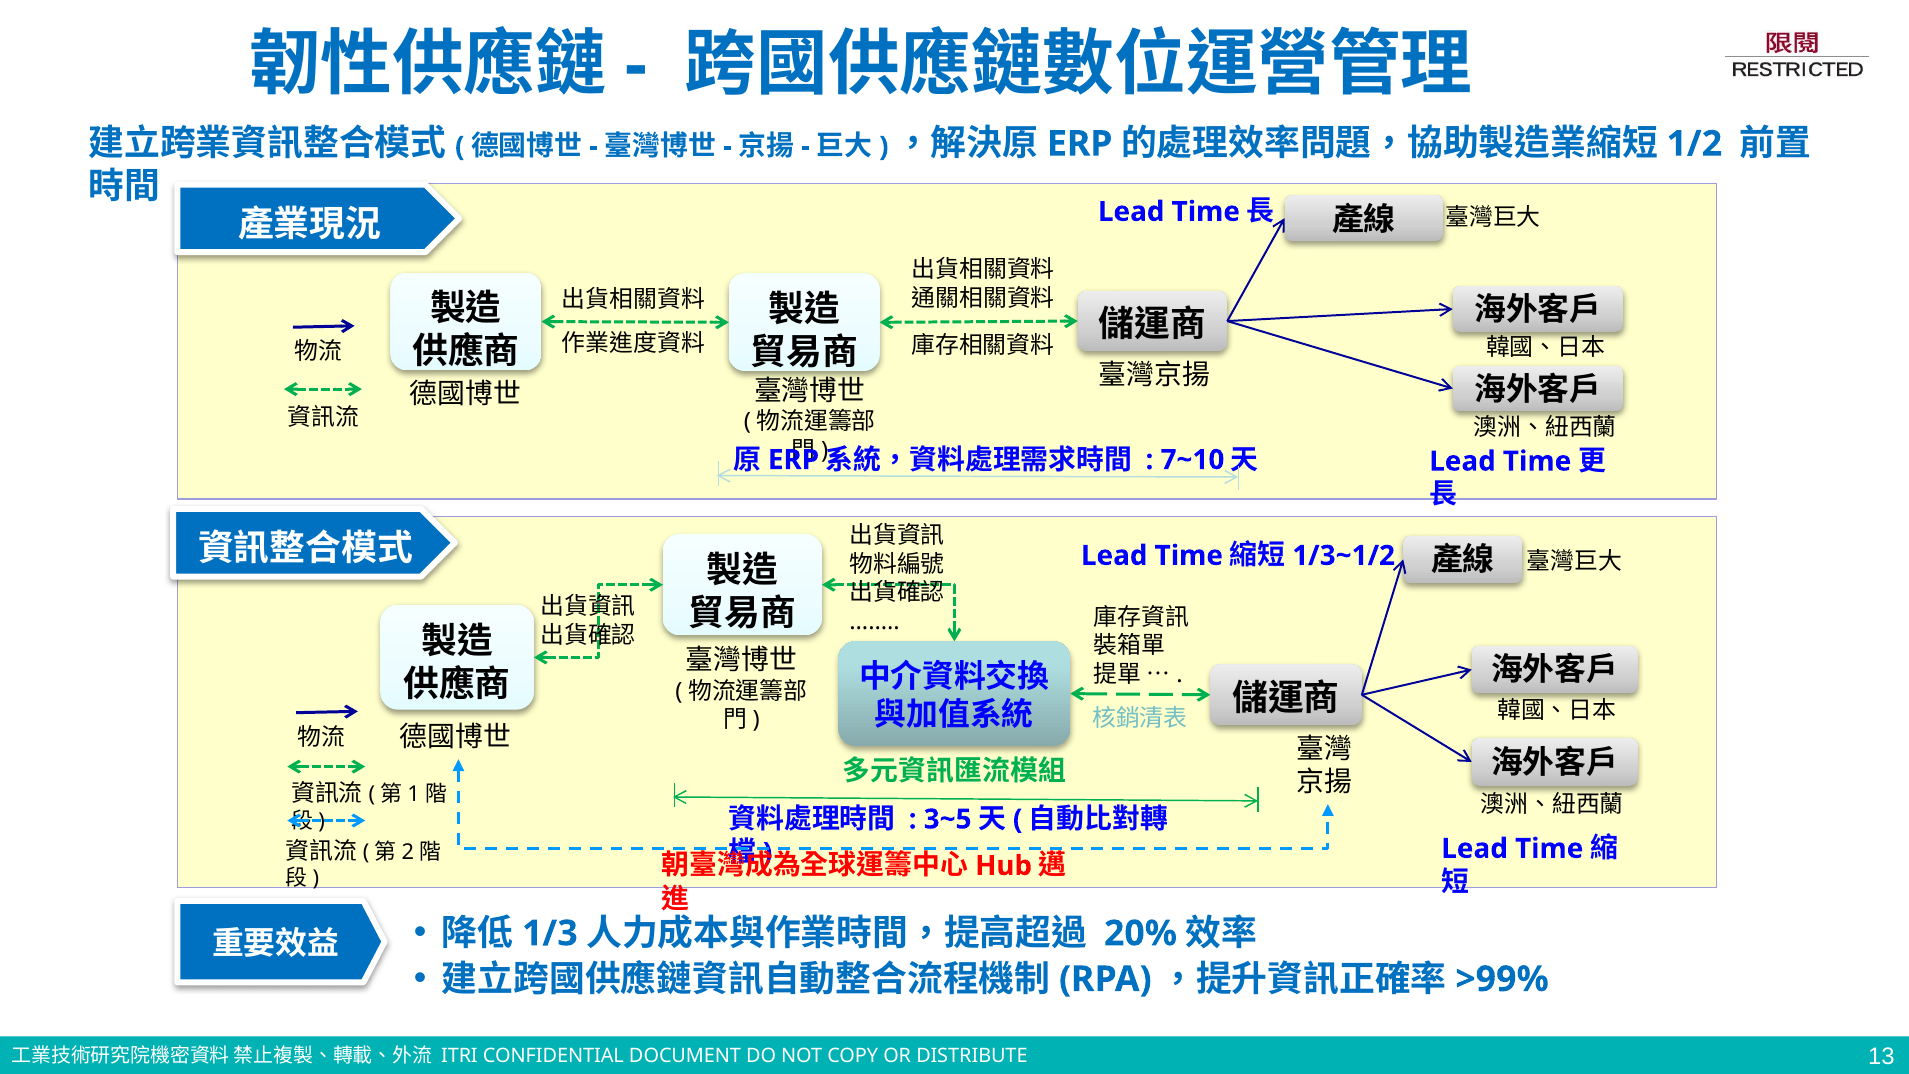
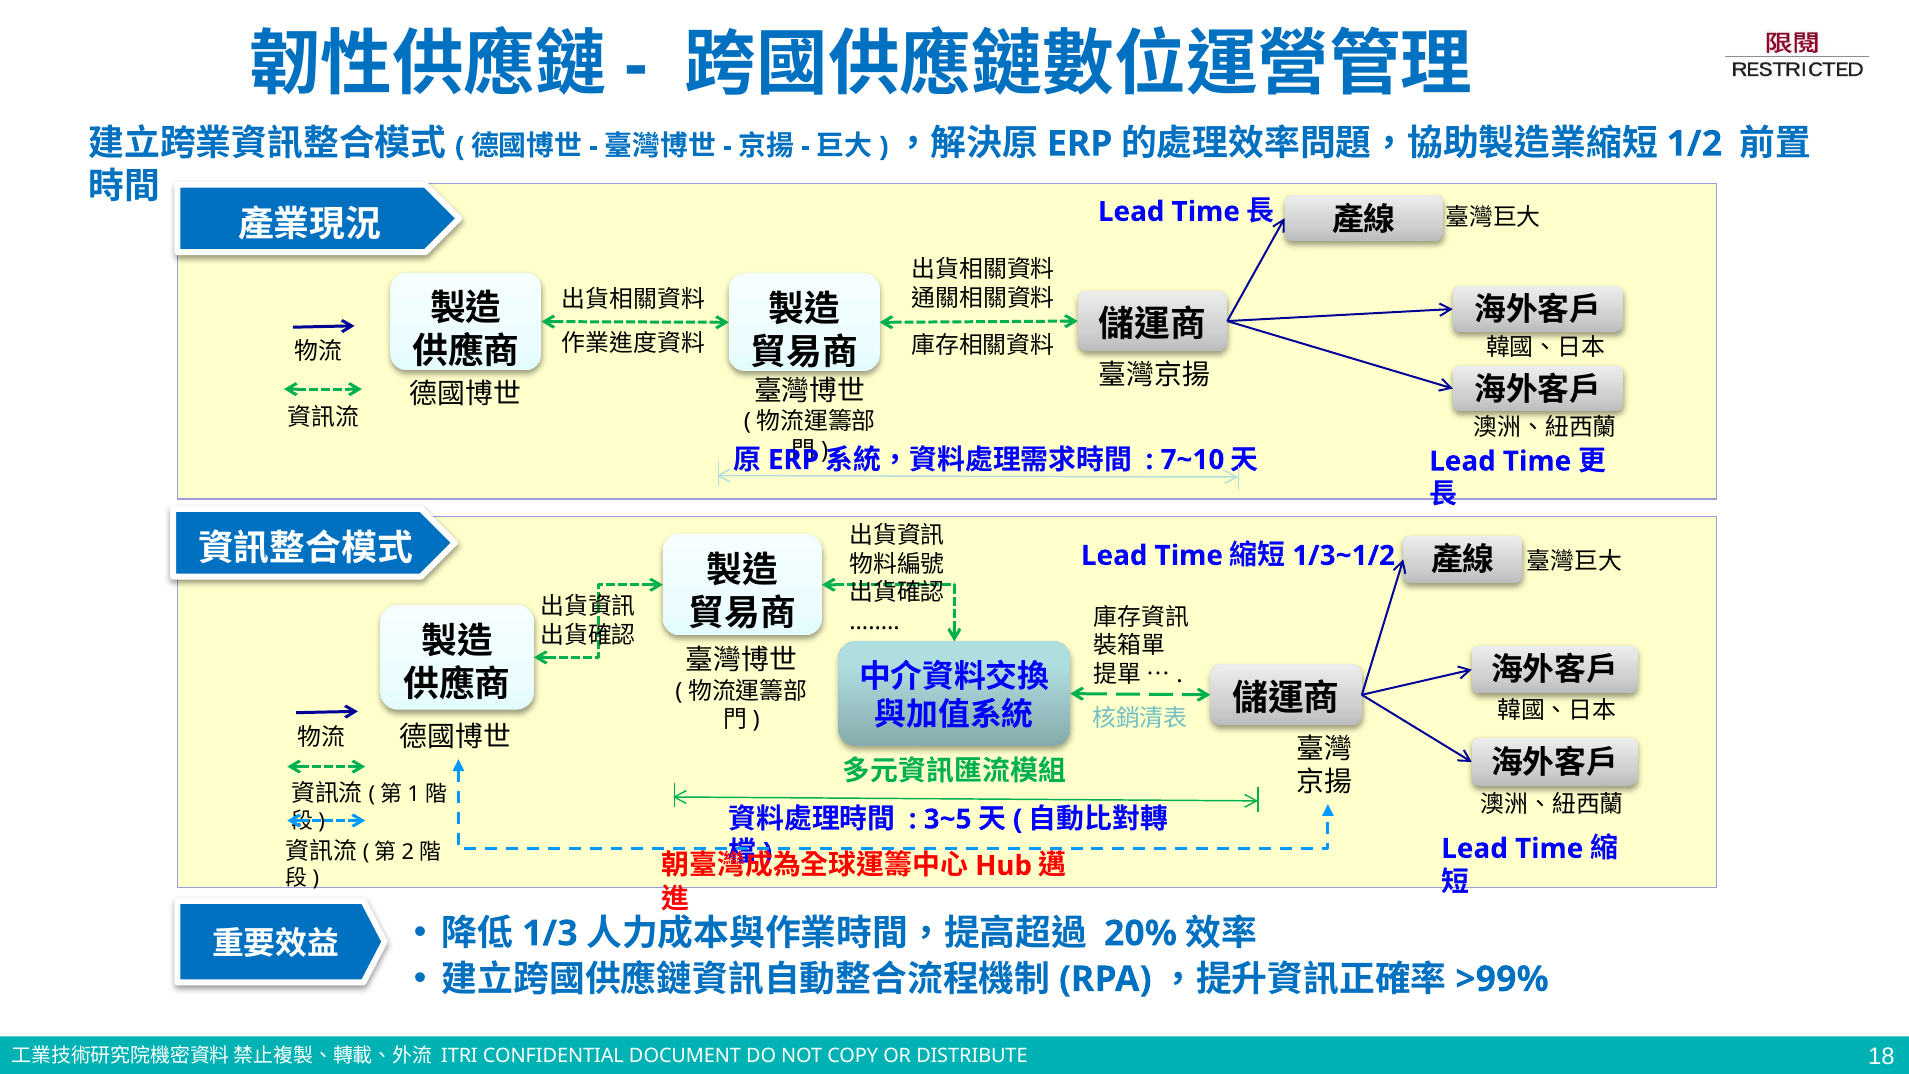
13: 13 -> 18
